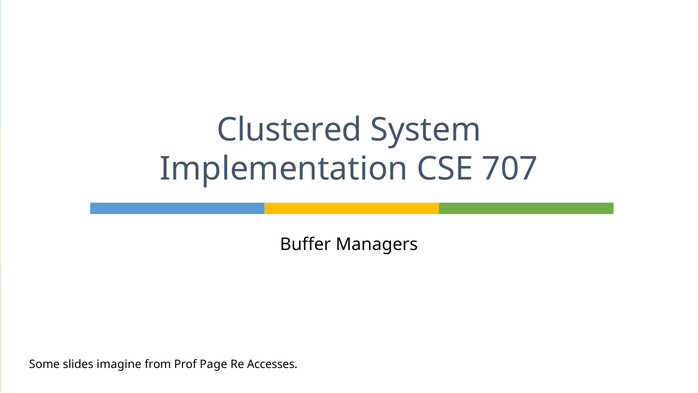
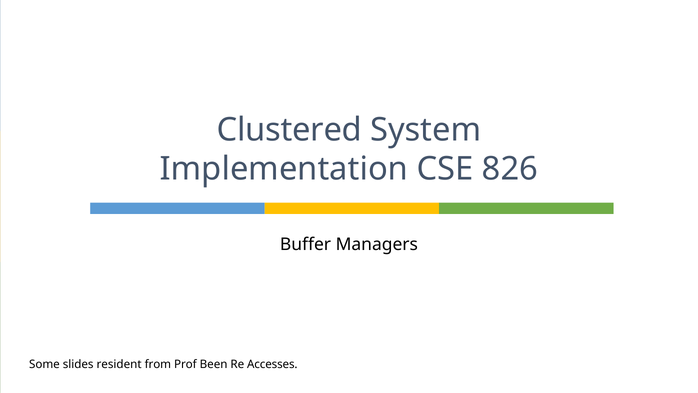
707: 707 -> 826
imagine: imagine -> resident
Page: Page -> Been
